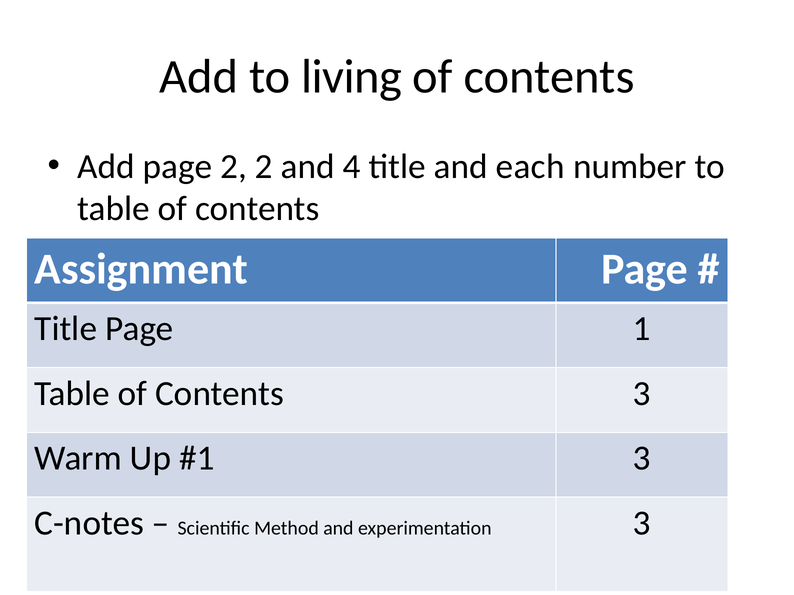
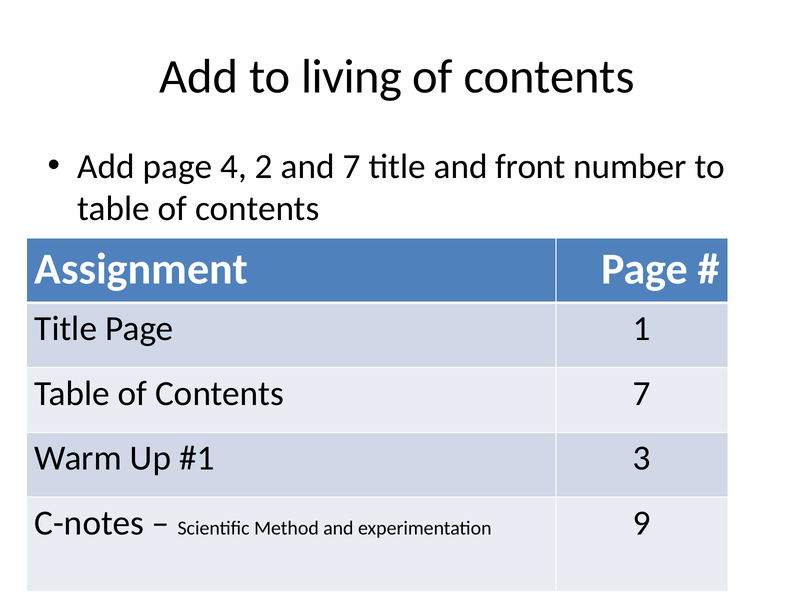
page 2: 2 -> 4
and 4: 4 -> 7
each: each -> front
Contents 3: 3 -> 7
experimentation 3: 3 -> 9
